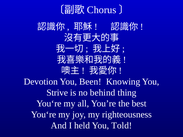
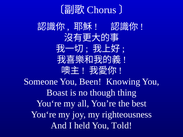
Devotion: Devotion -> Someone
Strive: Strive -> Boast
behind: behind -> though
